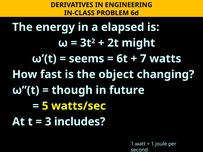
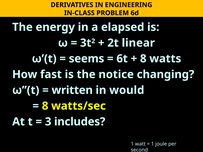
might: might -> linear
7 at (143, 59): 7 -> 8
object: object -> notice
though: though -> written
future: future -> would
5 at (45, 106): 5 -> 8
